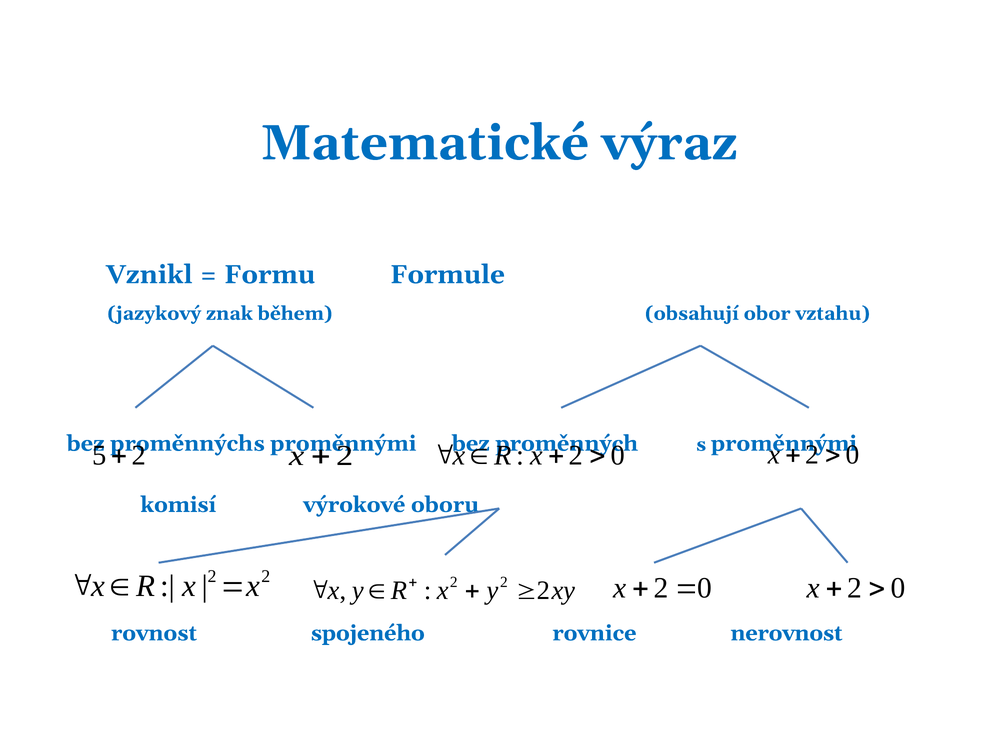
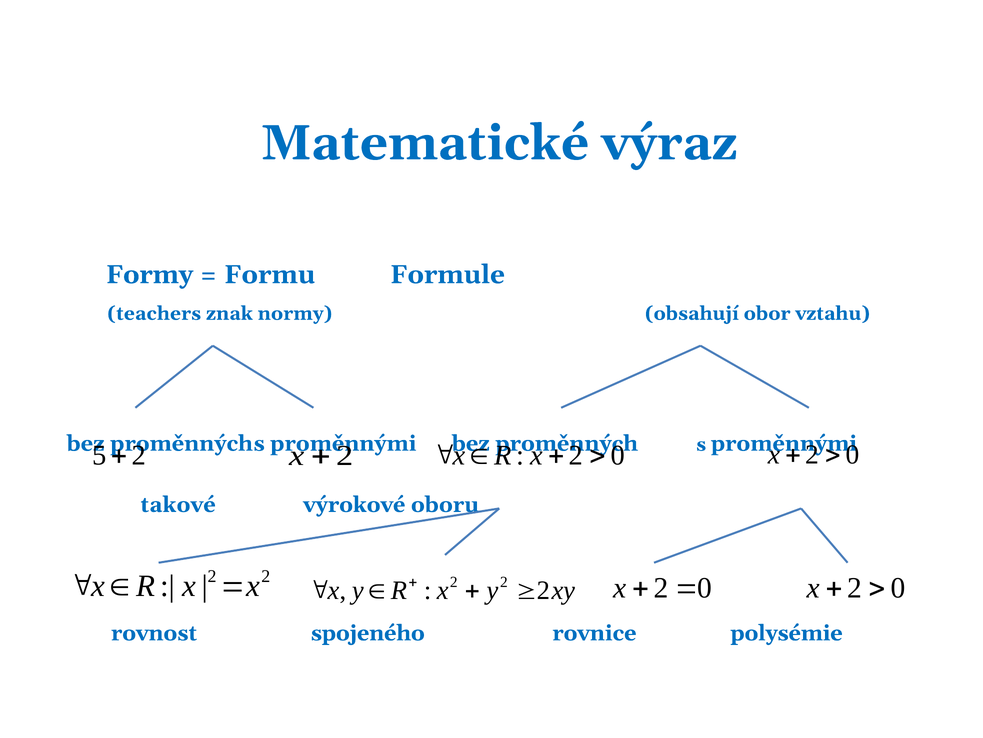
Vznikl: Vznikl -> Formy
jazykový: jazykový -> teachers
během: během -> normy
komisí: komisí -> takové
nerovnost: nerovnost -> polysémie
